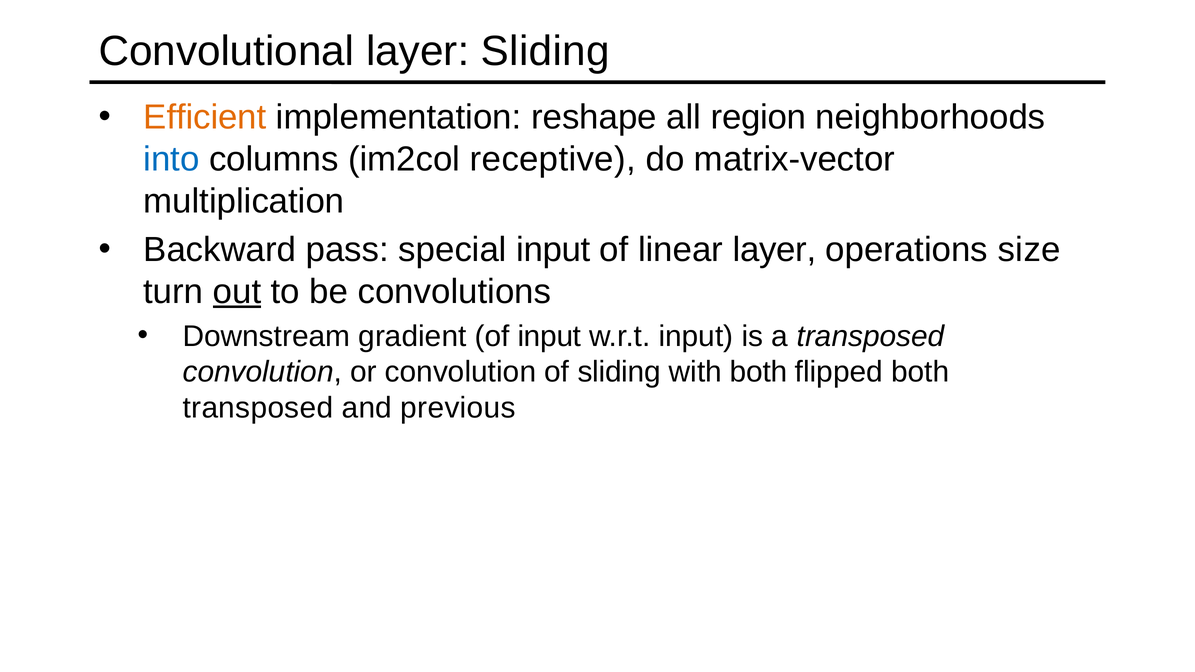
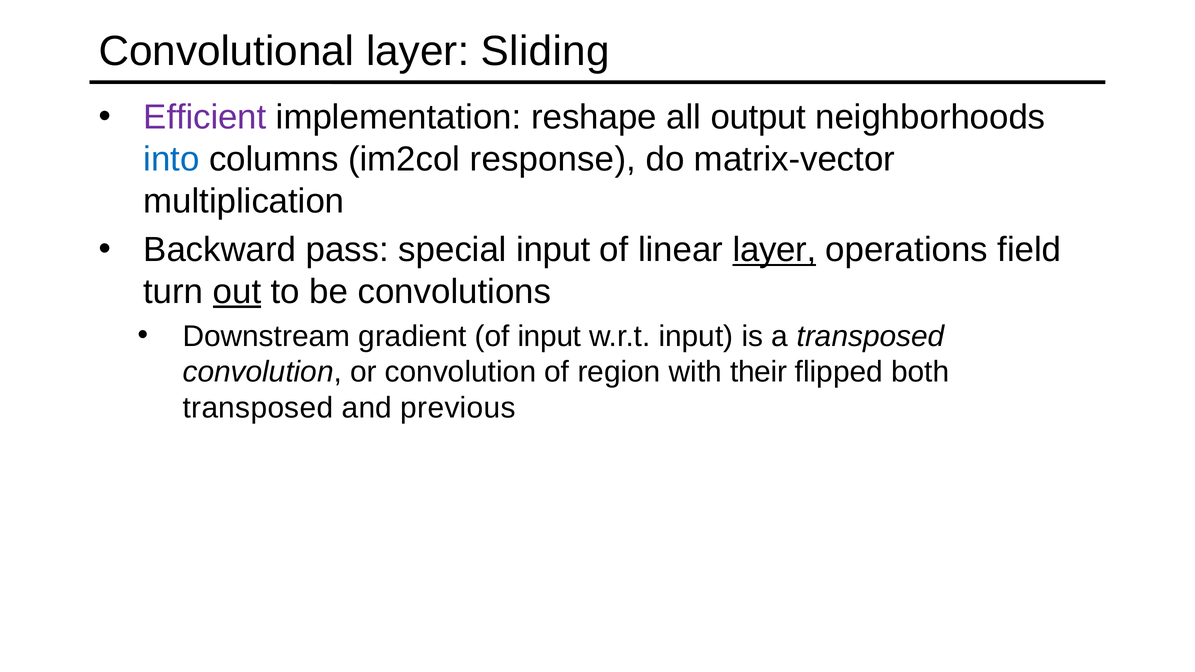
Efficient colour: orange -> purple
region: region -> output
receptive: receptive -> response
layer at (774, 250) underline: none -> present
size: size -> field
of sliding: sliding -> region
with both: both -> their
